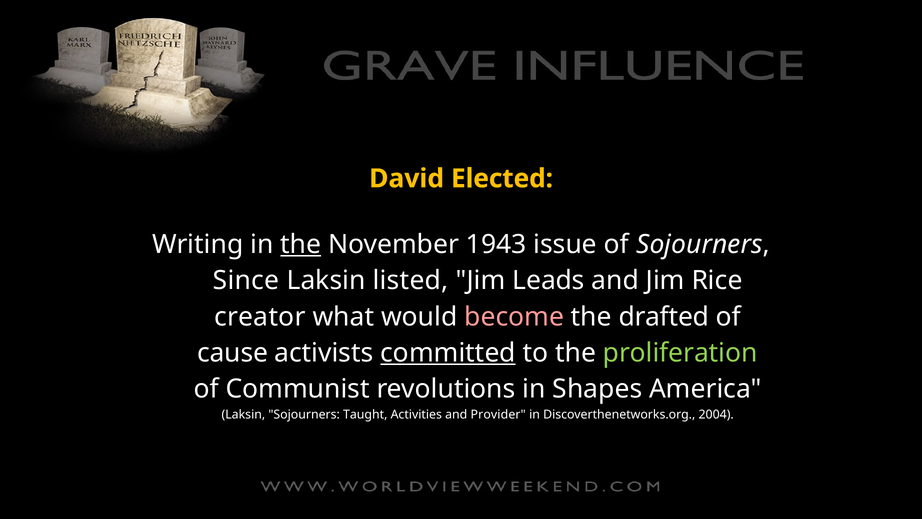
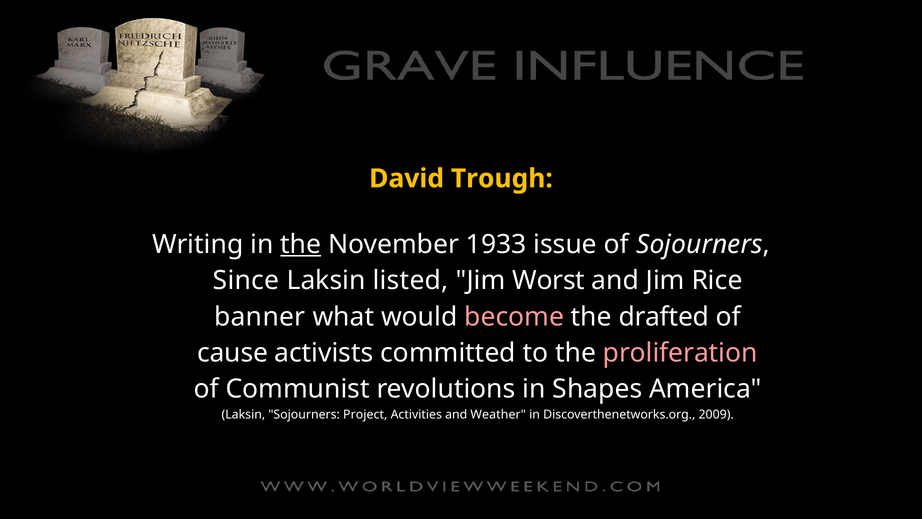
Elected: Elected -> Trough
1943: 1943 -> 1933
Leads: Leads -> Worst
creator: creator -> banner
committed underline: present -> none
proliferation colour: light green -> pink
Taught: Taught -> Project
Provider: Provider -> Weather
2004: 2004 -> 2009
